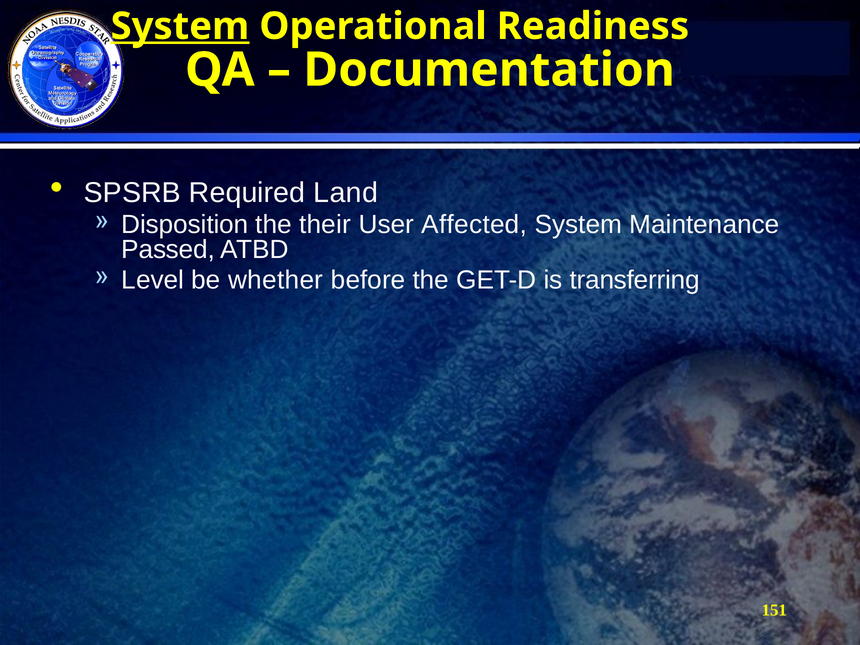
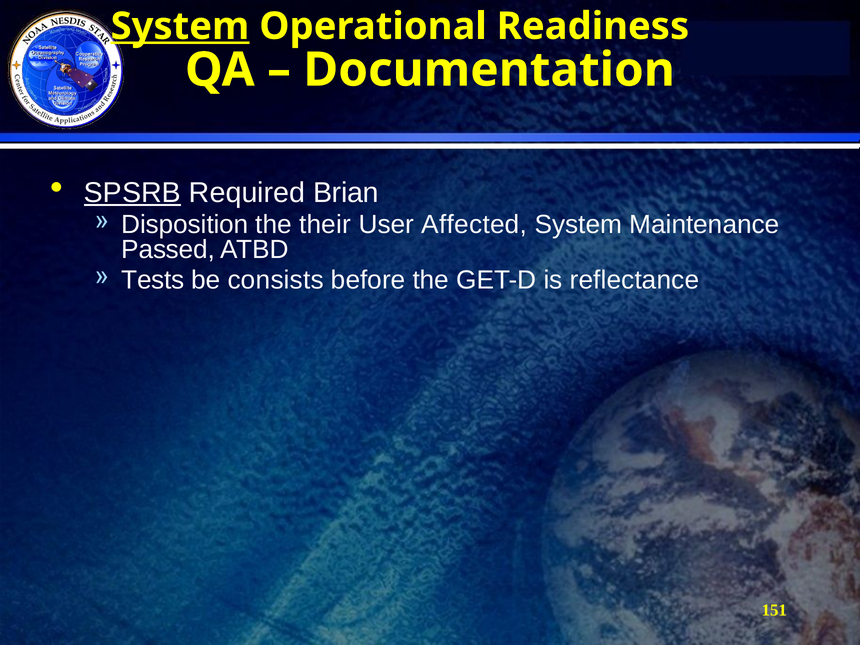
SPSRB underline: none -> present
Land: Land -> Brian
Level: Level -> Tests
whether: whether -> consists
transferring: transferring -> reflectance
